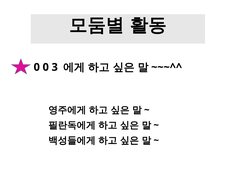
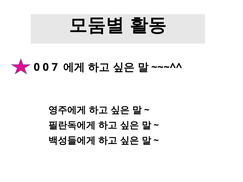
3: 3 -> 7
